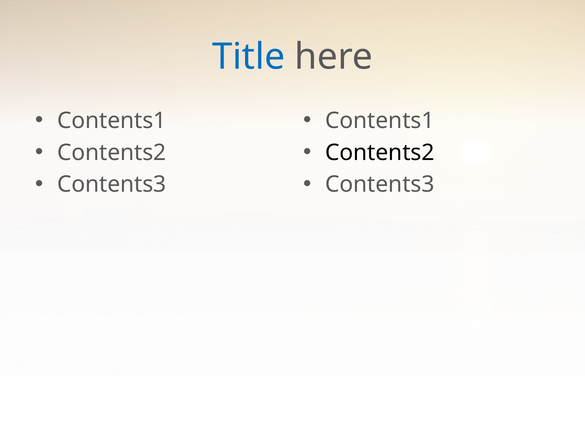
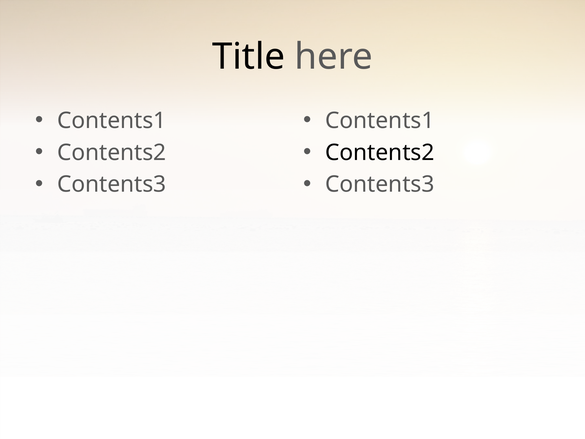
Title colour: blue -> black
